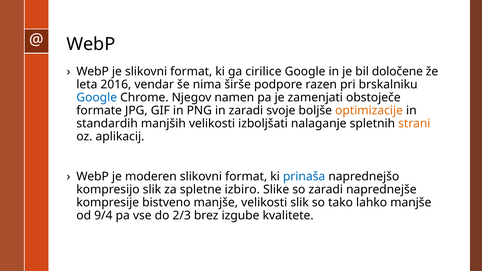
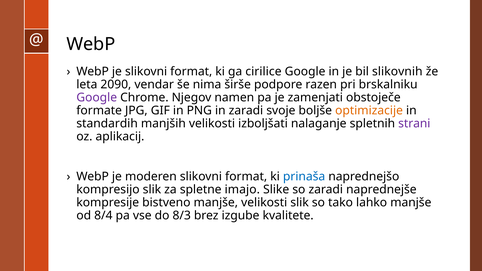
določene: določene -> slikovnih
2016: 2016 -> 2090
Google at (97, 98) colour: blue -> purple
strani colour: orange -> purple
izbiro: izbiro -> imajo
9/4: 9/4 -> 8/4
2/3: 2/3 -> 8/3
